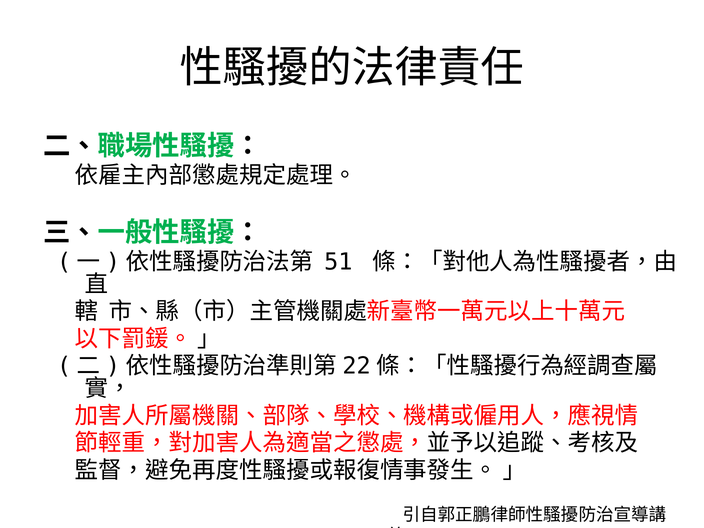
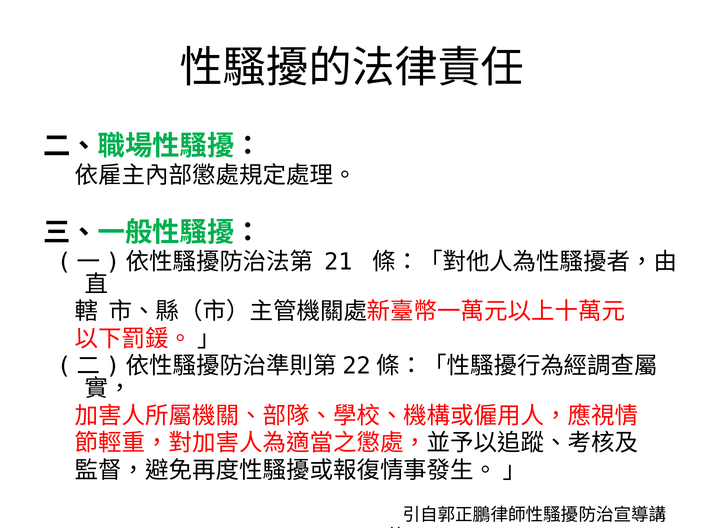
51: 51 -> 21
